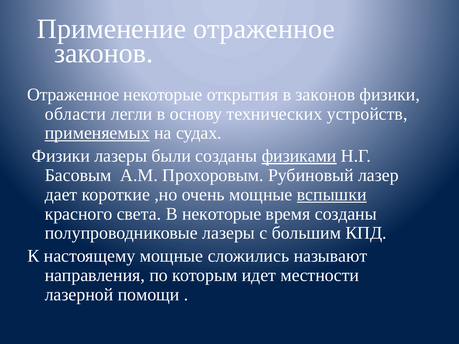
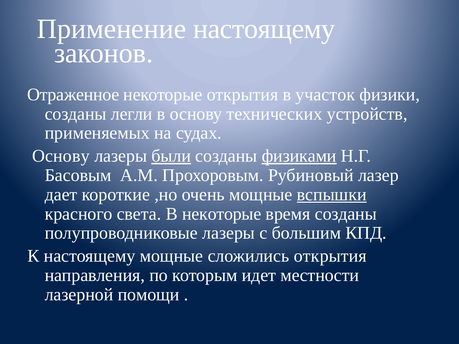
Применение отраженное: отраженное -> настоящему
в законов: законов -> участок
области at (75, 114): области -> созданы
применяемых underline: present -> none
Физики at (61, 156): Физики -> Основу
были underline: none -> present
сложились называют: называют -> открытия
